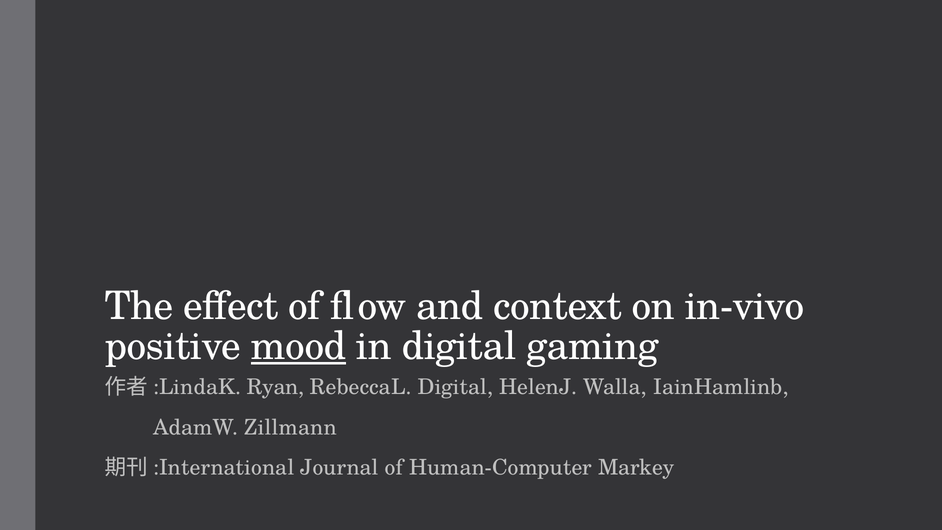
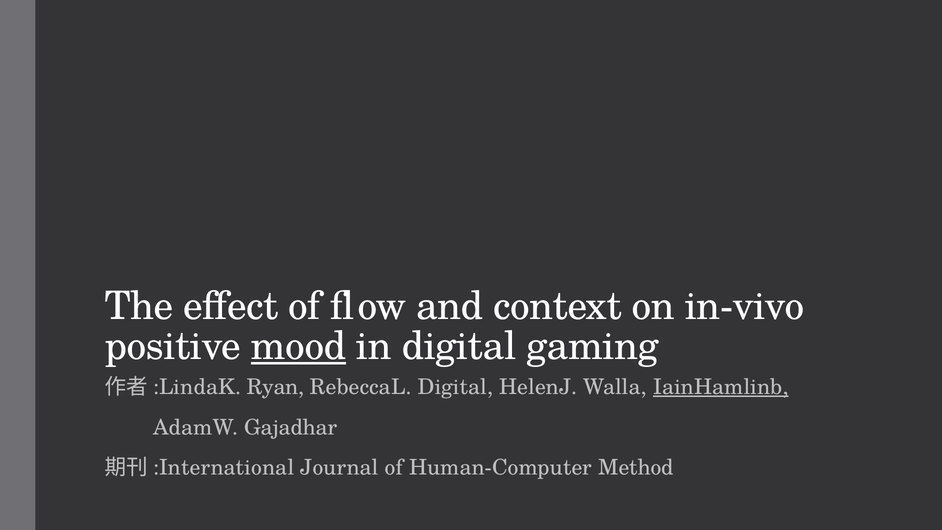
IainHamlinb underline: none -> present
Zillmann: Zillmann -> Gajadhar
Markey: Markey -> Method
